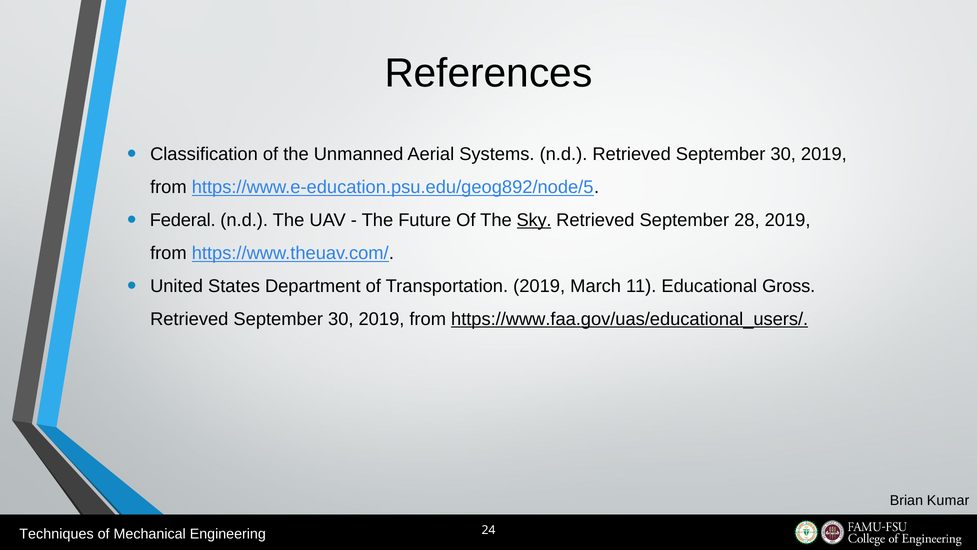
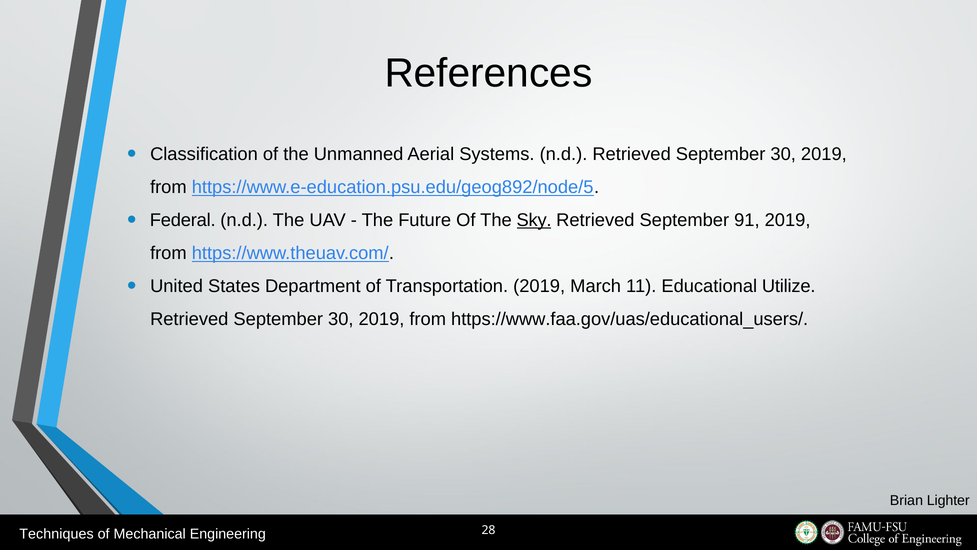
28: 28 -> 91
Gross: Gross -> Utilize
https://www.faa.gov/uas/educational_users/ underline: present -> none
Kumar: Kumar -> Lighter
24: 24 -> 28
